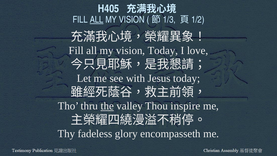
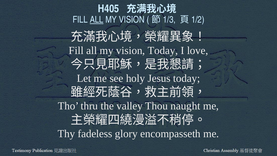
with: with -> holy
the underline: present -> none
inspire: inspire -> naught
